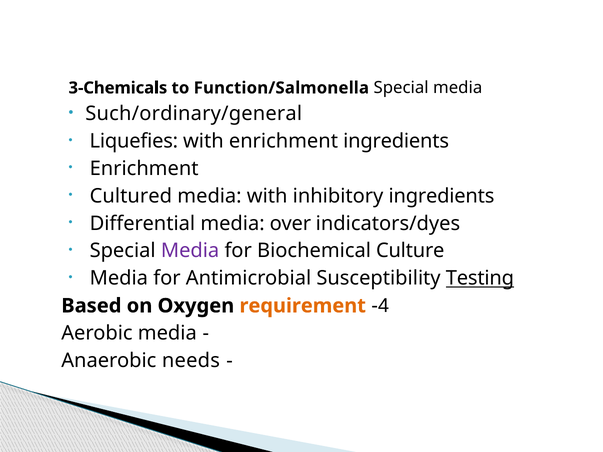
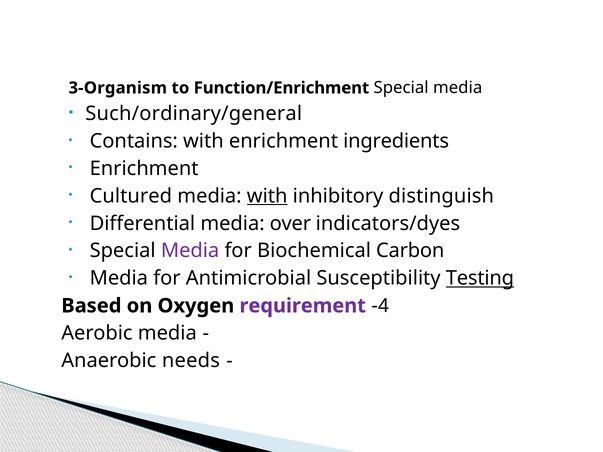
3-Chemicals: 3-Chemicals -> 3-Organism
Function/Salmonella: Function/Salmonella -> Function/Enrichment
Liquefies: Liquefies -> Contains
with at (267, 196) underline: none -> present
inhibitory ingredients: ingredients -> distinguish
Culture: Culture -> Carbon
requirement colour: orange -> purple
